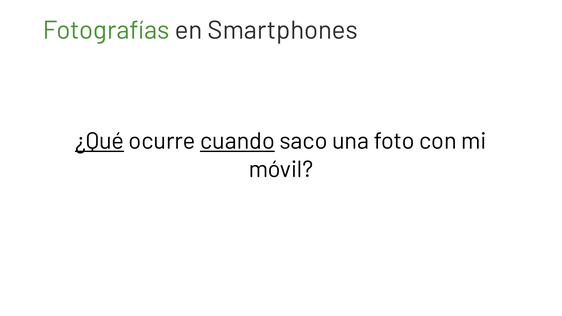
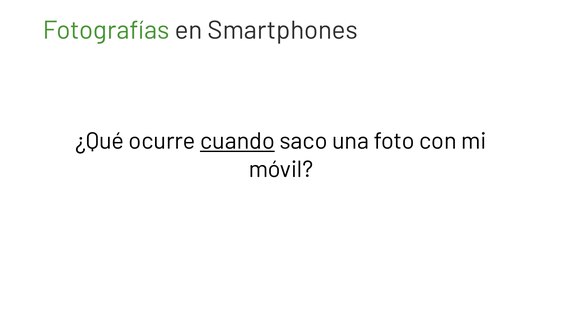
¿Qué underline: present -> none
